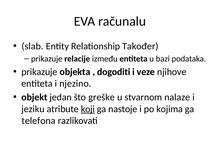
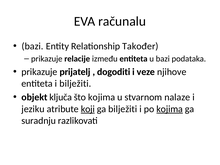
slab at (33, 46): slab -> bazi
objekta: objekta -> prijatelj
i njezino: njezino -> bilježiti
jedan: jedan -> ključa
što greške: greške -> kojima
ga nastoje: nastoje -> bilježiti
kojima at (170, 109) underline: none -> present
telefona: telefona -> suradnju
